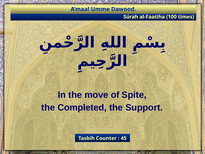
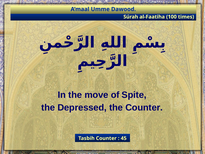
Completed: Completed -> Depressed
the Support: Support -> Counter
